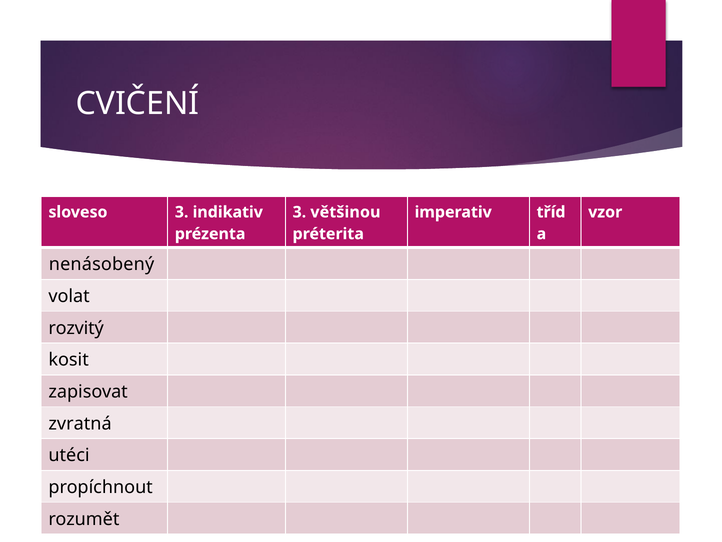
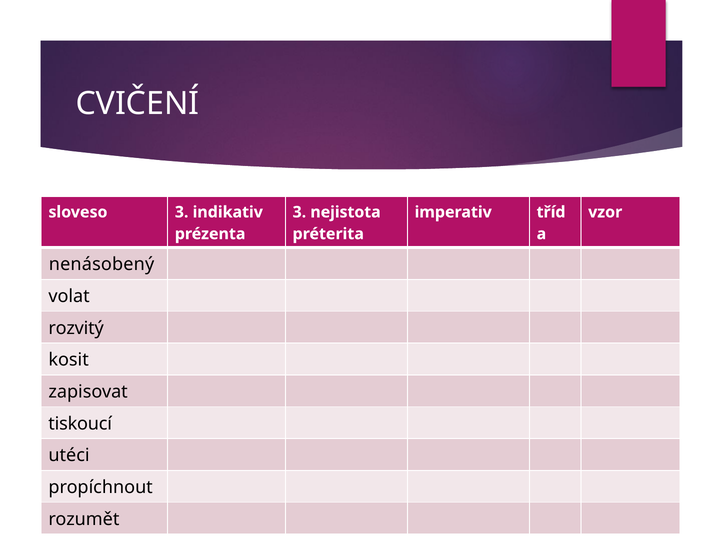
většinou: většinou -> nejistota
zvratná: zvratná -> tiskoucí
